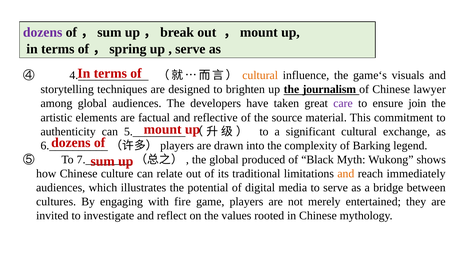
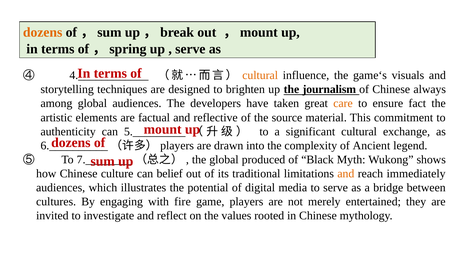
dozens at (43, 33) colour: purple -> orange
lawyer: lawyer -> always
care colour: purple -> orange
join: join -> fact
Barking: Barking -> Ancient
relate: relate -> belief
